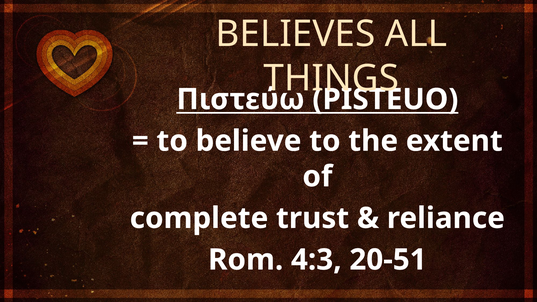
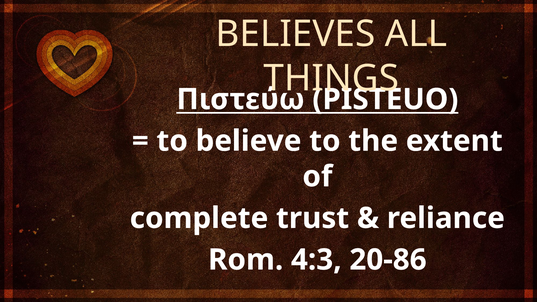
20-51: 20-51 -> 20-86
